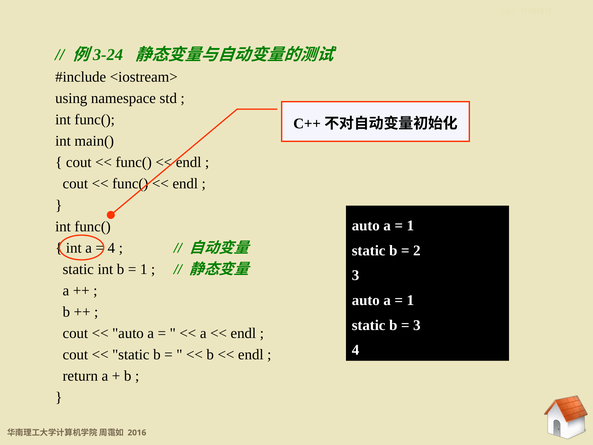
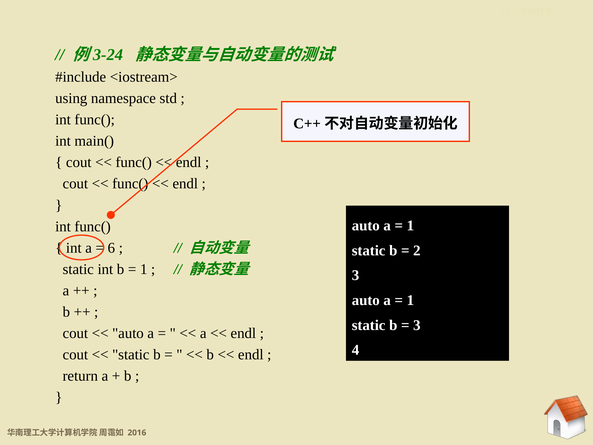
4 at (111, 248): 4 -> 6
